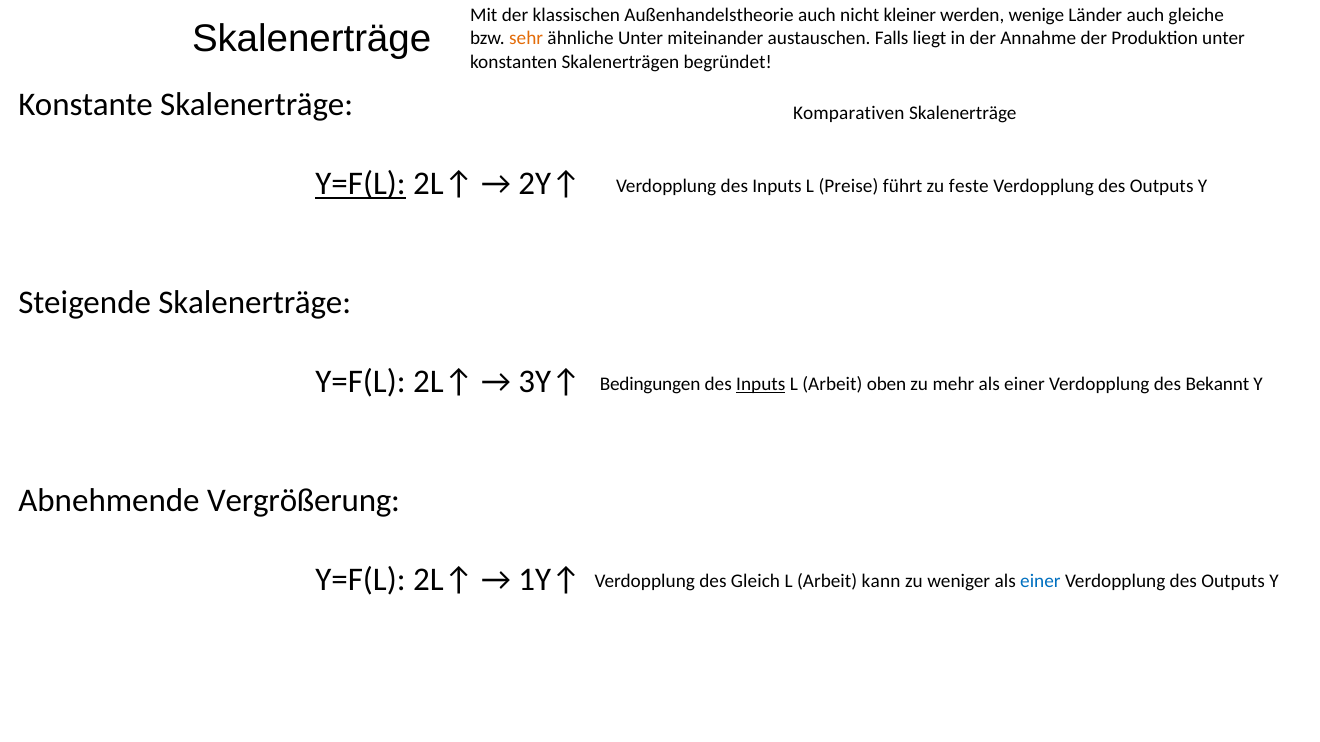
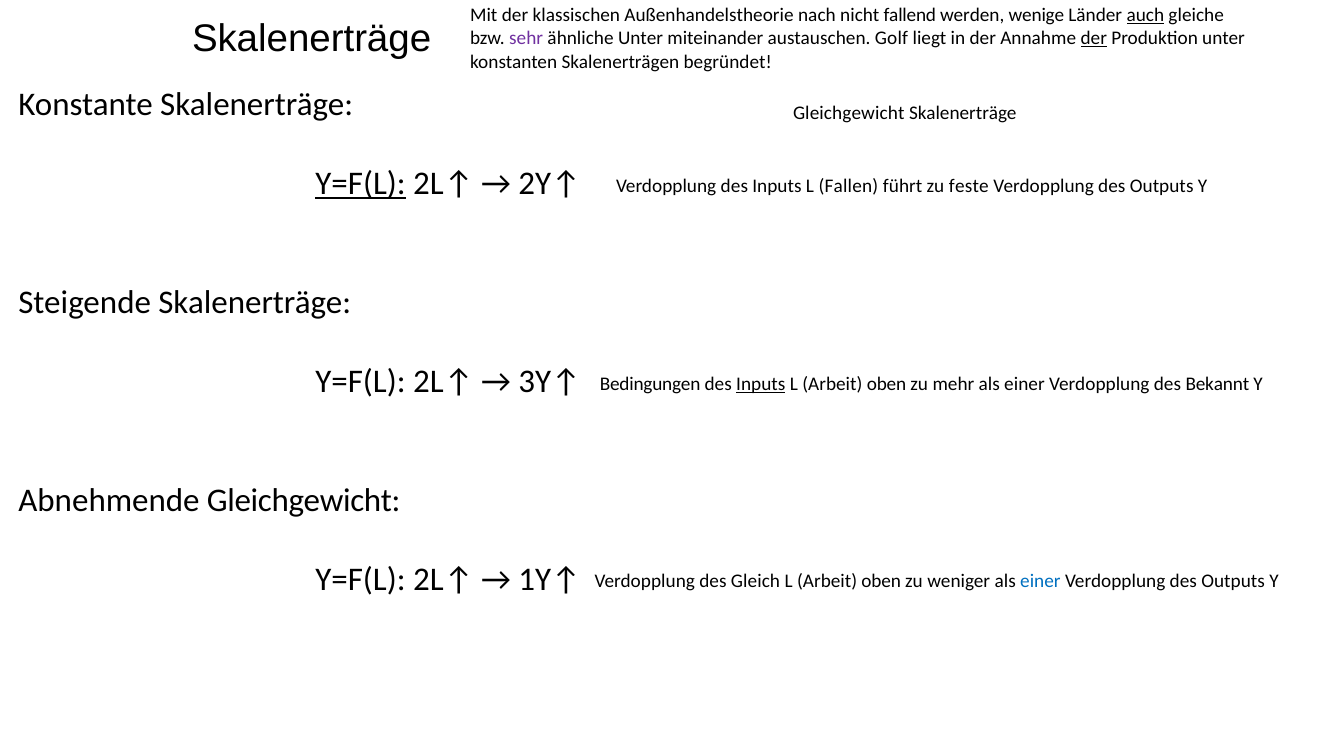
Außenhandelstheorie auch: auch -> nach
kleiner: kleiner -> fallend
auch at (1145, 16) underline: none -> present
sehr colour: orange -> purple
Falls: Falls -> Golf
der at (1094, 39) underline: none -> present
Komparativen at (849, 113): Komparativen -> Gleichgewicht
Preise: Preise -> Fallen
Abnehmende Vergrößerung: Vergrößerung -> Gleichgewicht
kann at (881, 581): kann -> oben
